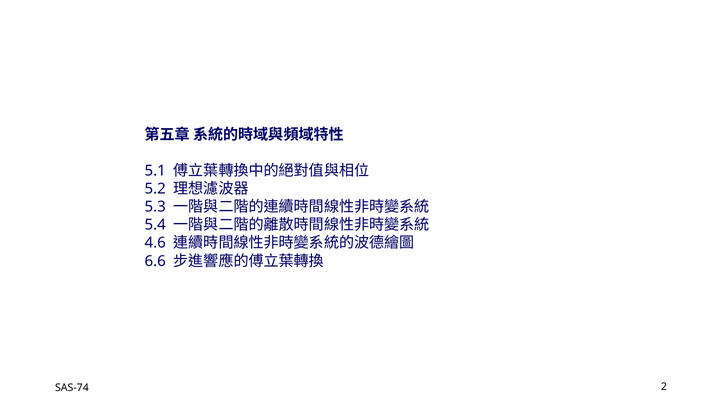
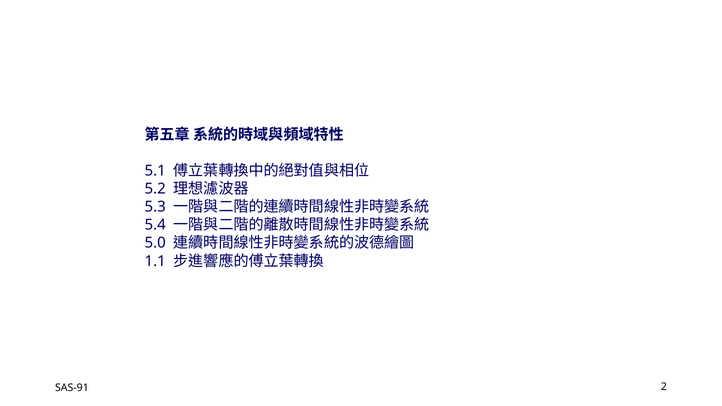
4.6: 4.6 -> 5.0
6.6: 6.6 -> 1.1
SAS-74: SAS-74 -> SAS-91
